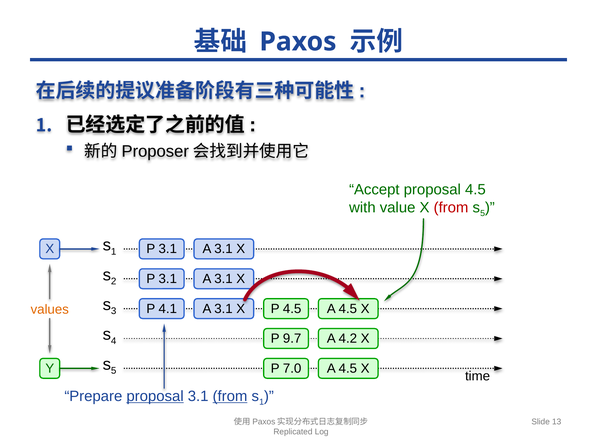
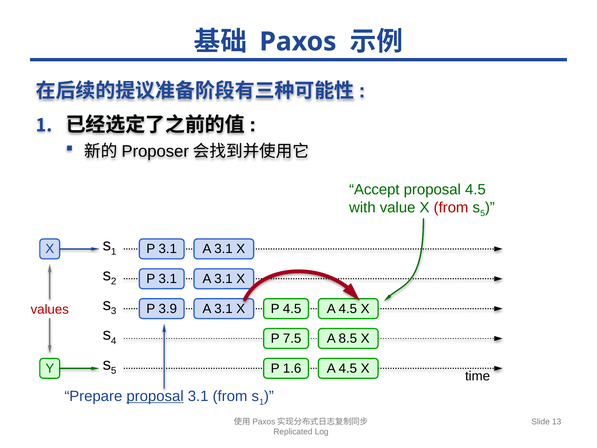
4.1: 4.1 -> 3.9
values colour: orange -> red
9.7: 9.7 -> 7.5
4.2: 4.2 -> 8.5
7.0: 7.0 -> 1.6
from at (230, 396) underline: present -> none
